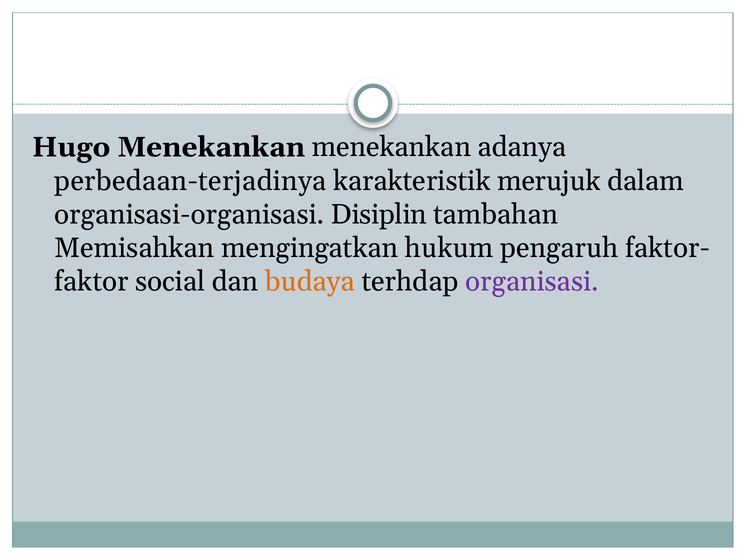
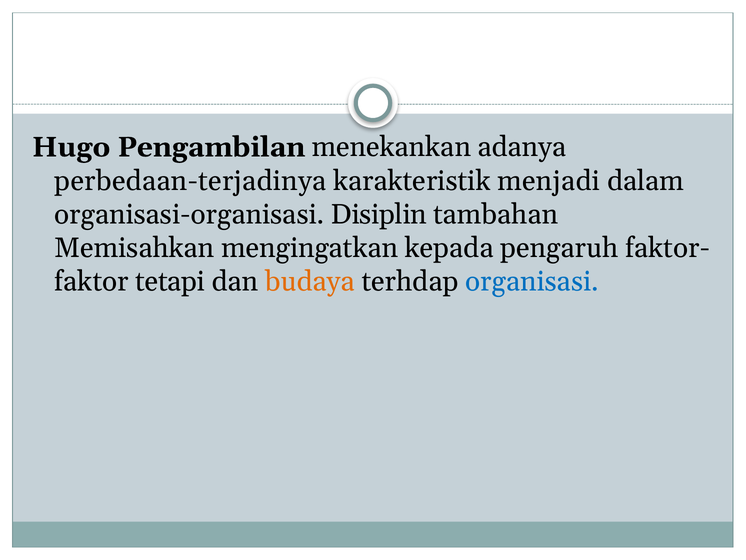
Hugo Menekankan: Menekankan -> Pengambilan
merujuk: merujuk -> menjadi
hukum: hukum -> kepada
social: social -> tetapi
organisasi colour: purple -> blue
